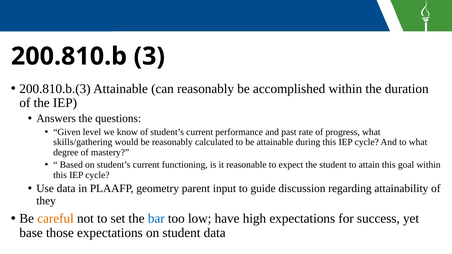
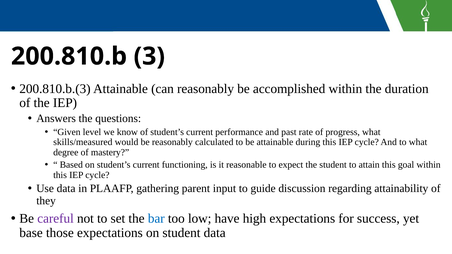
skills/gathering: skills/gathering -> skills/measured
geometry: geometry -> gathering
careful colour: orange -> purple
